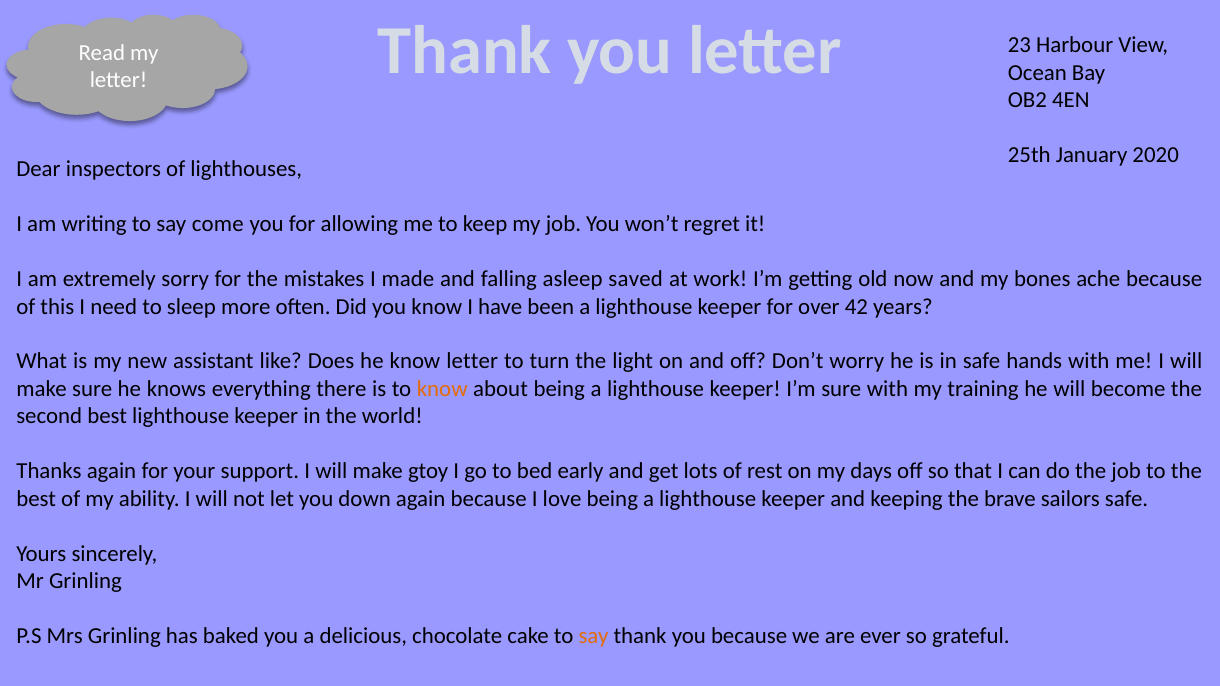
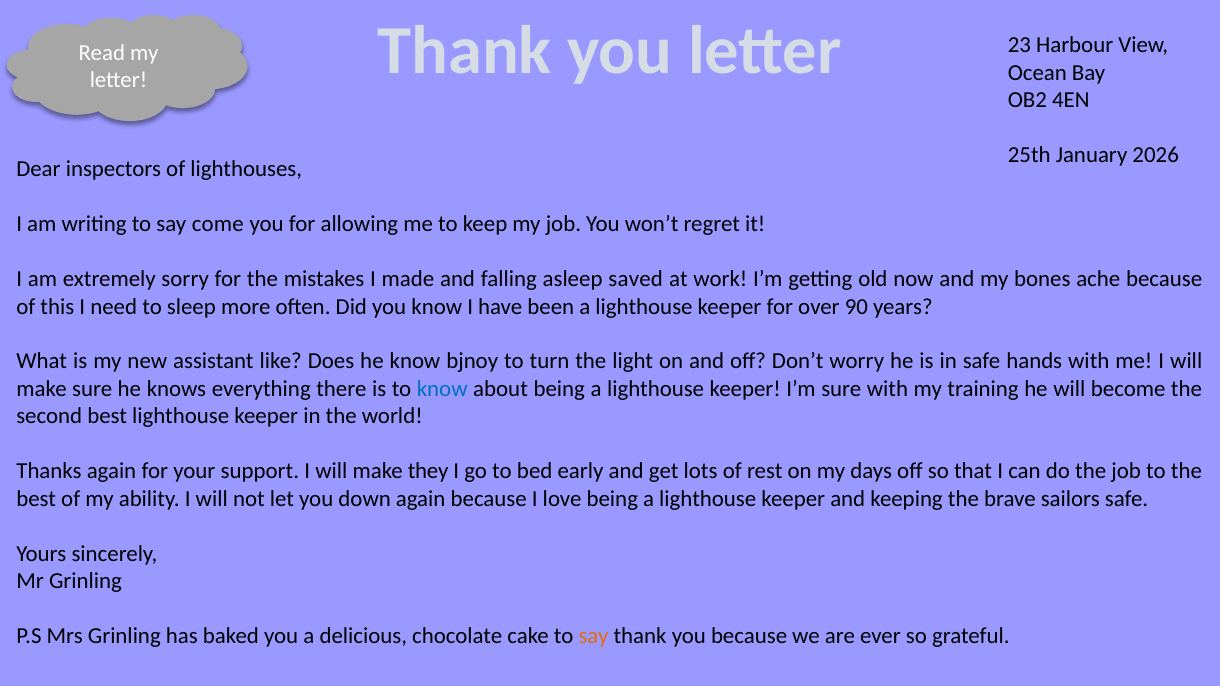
2020: 2020 -> 2026
42: 42 -> 90
know letter: letter -> bjnoy
know at (442, 389) colour: orange -> blue
gtoy: gtoy -> they
